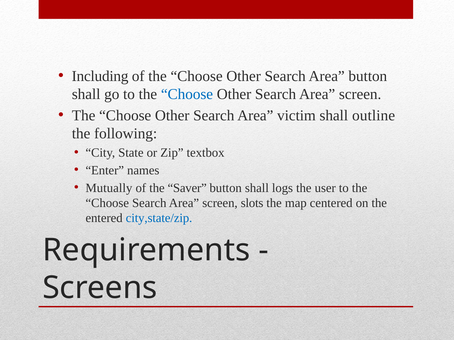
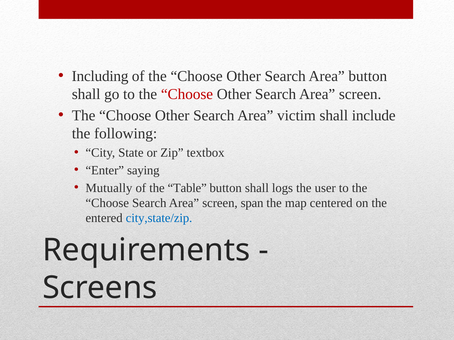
Choose at (187, 94) colour: blue -> red
outline: outline -> include
names: names -> saying
Saver: Saver -> Table
slots: slots -> span
